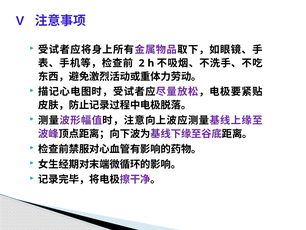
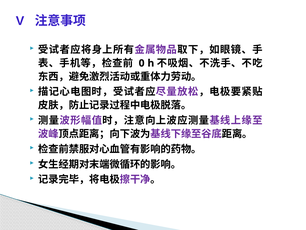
2: 2 -> 0
